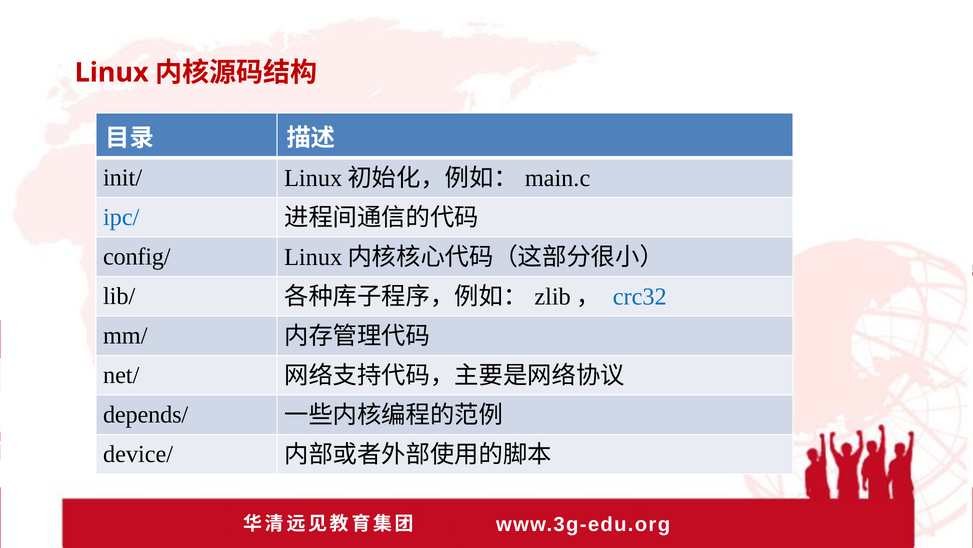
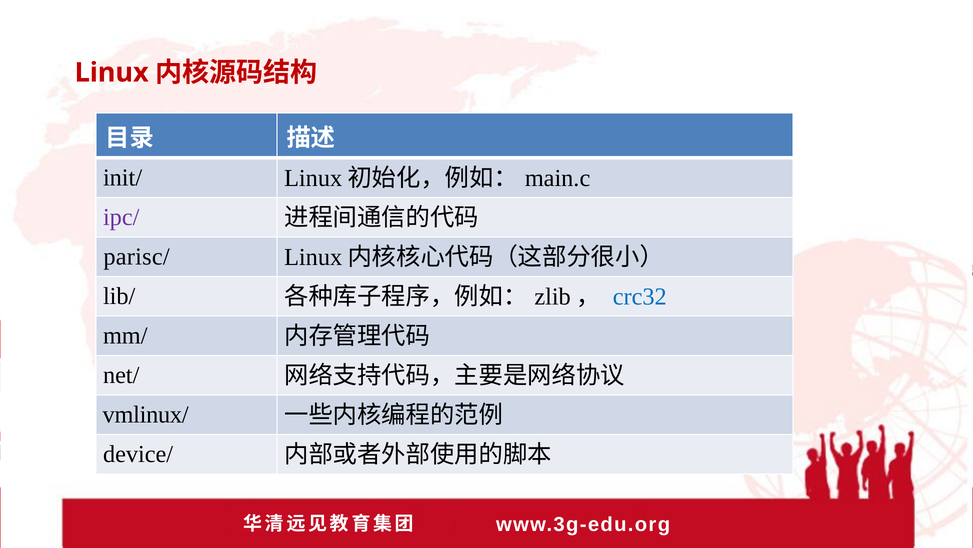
ipc/ colour: blue -> purple
config/: config/ -> parisc/
depends/: depends/ -> vmlinux/
